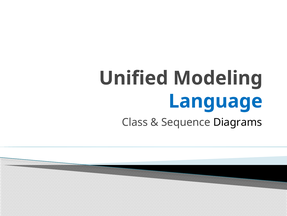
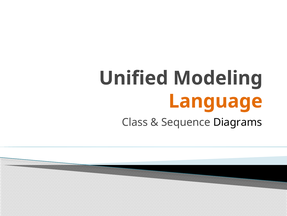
Language colour: blue -> orange
